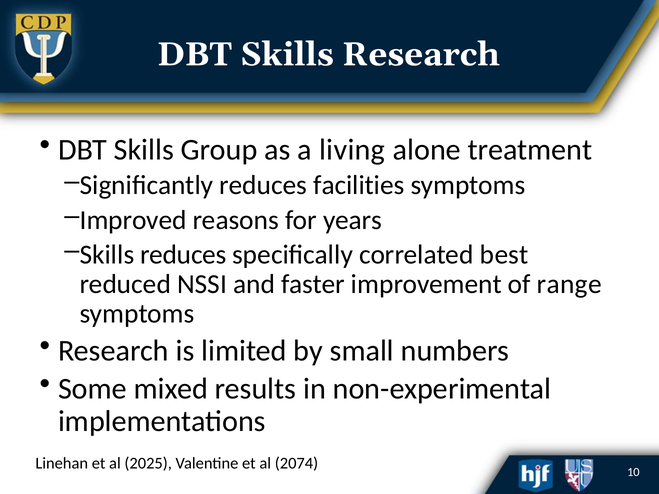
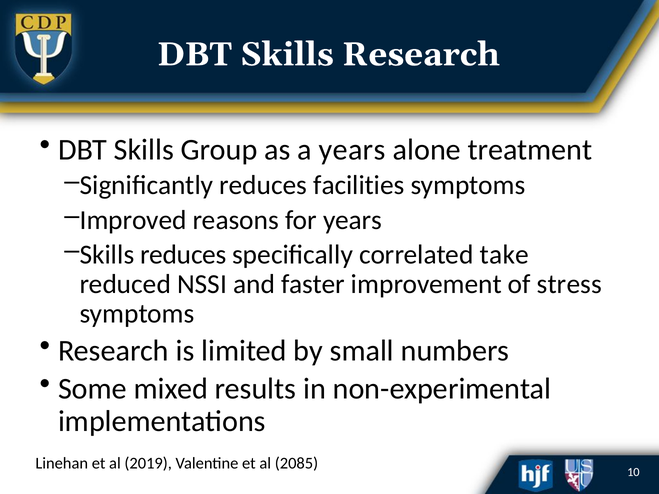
a living: living -> years
best: best -> take
range: range -> stress
2025: 2025 -> 2019
2074: 2074 -> 2085
